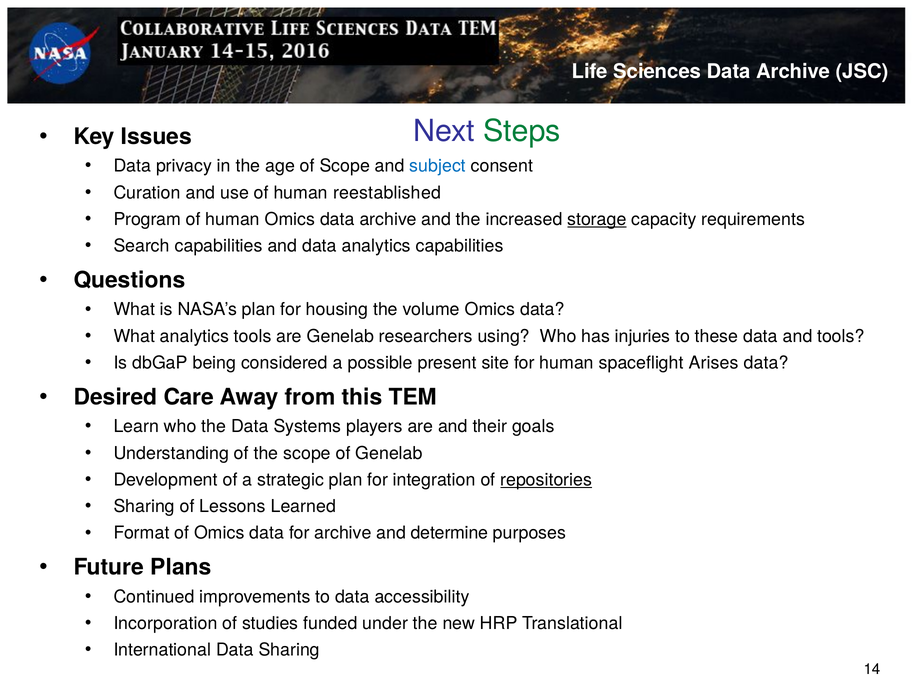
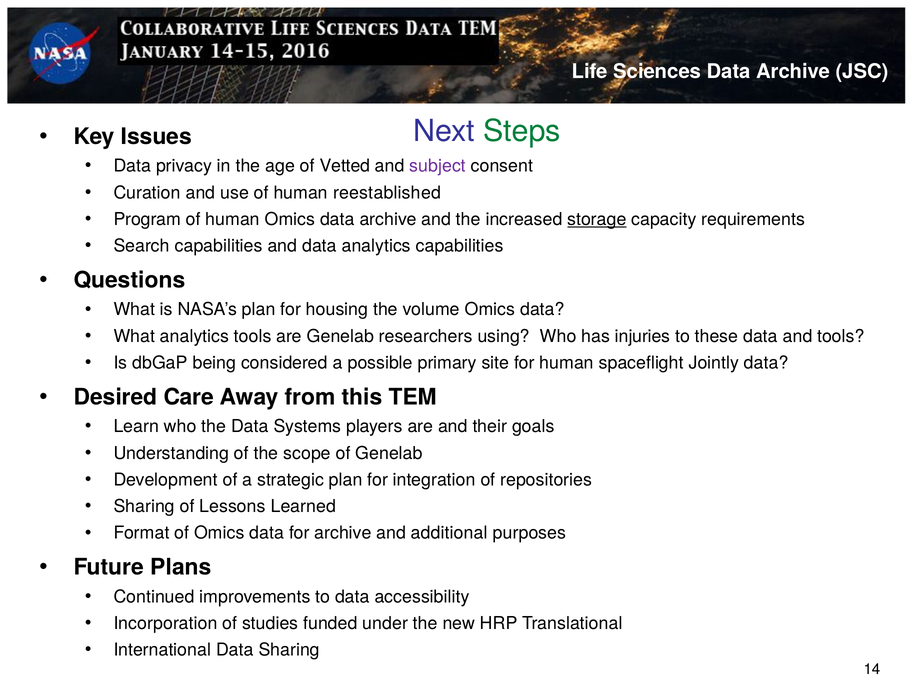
of Scope: Scope -> Vetted
subject colour: blue -> purple
present: present -> primary
Arises: Arises -> Jointly
repositories underline: present -> none
determine: determine -> additional
